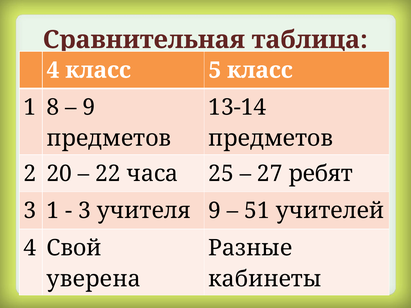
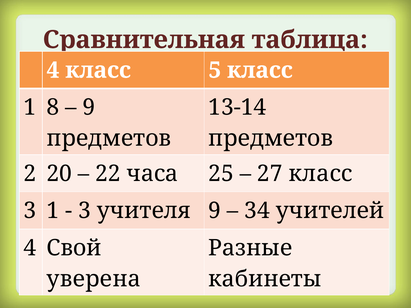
27 ребят: ребят -> класс
51: 51 -> 34
